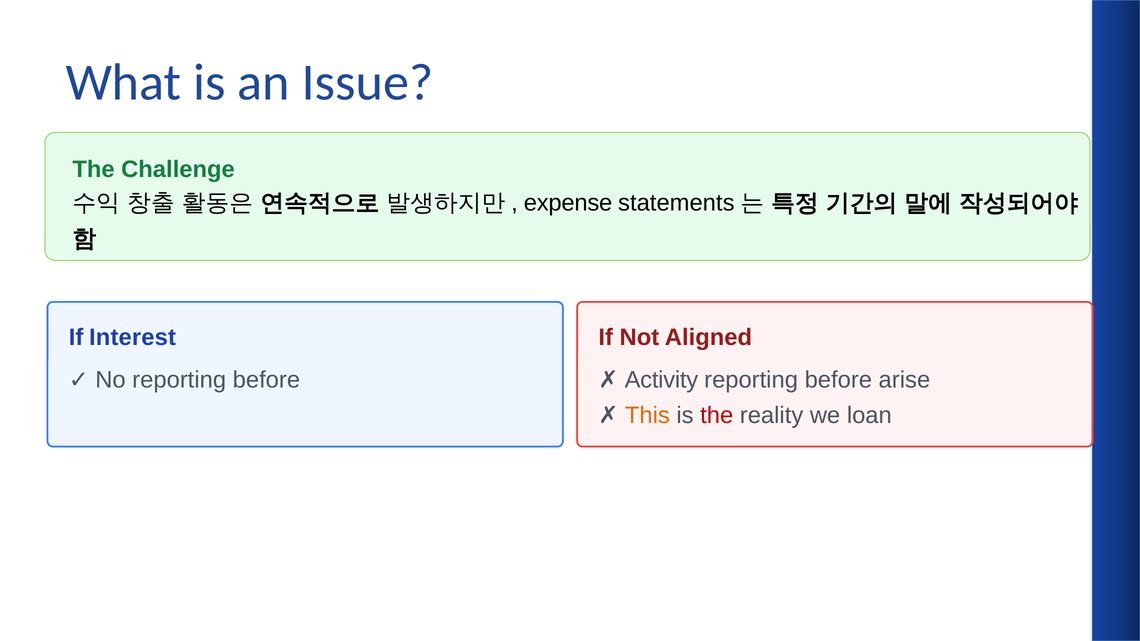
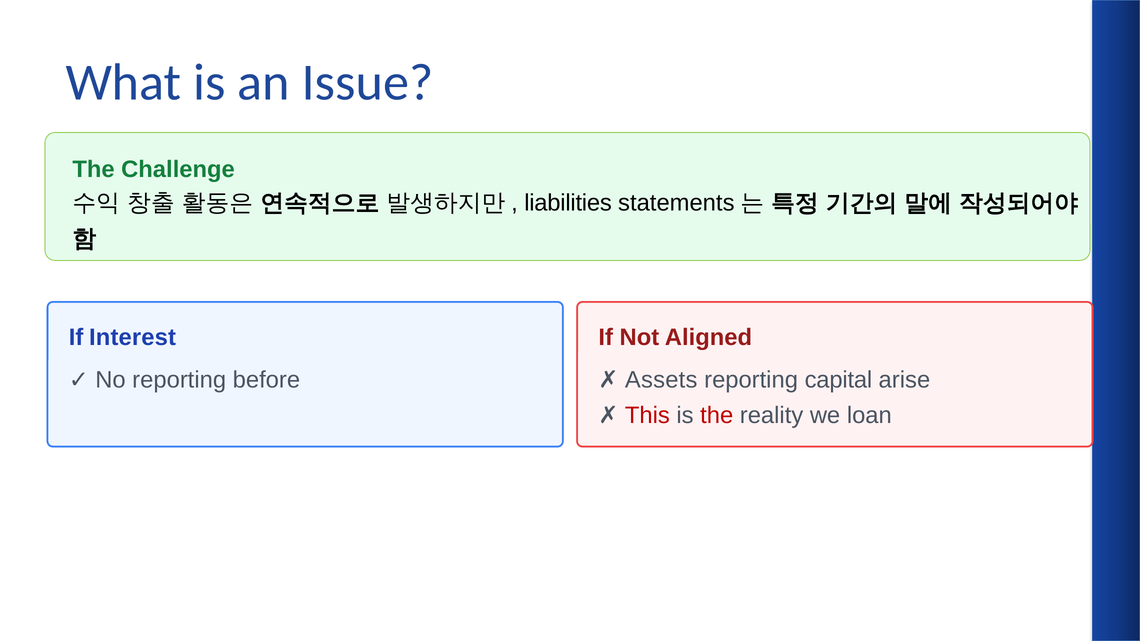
expense: expense -> liabilities
Activity: Activity -> Assets
before at (838, 380): before -> capital
This colour: orange -> red
